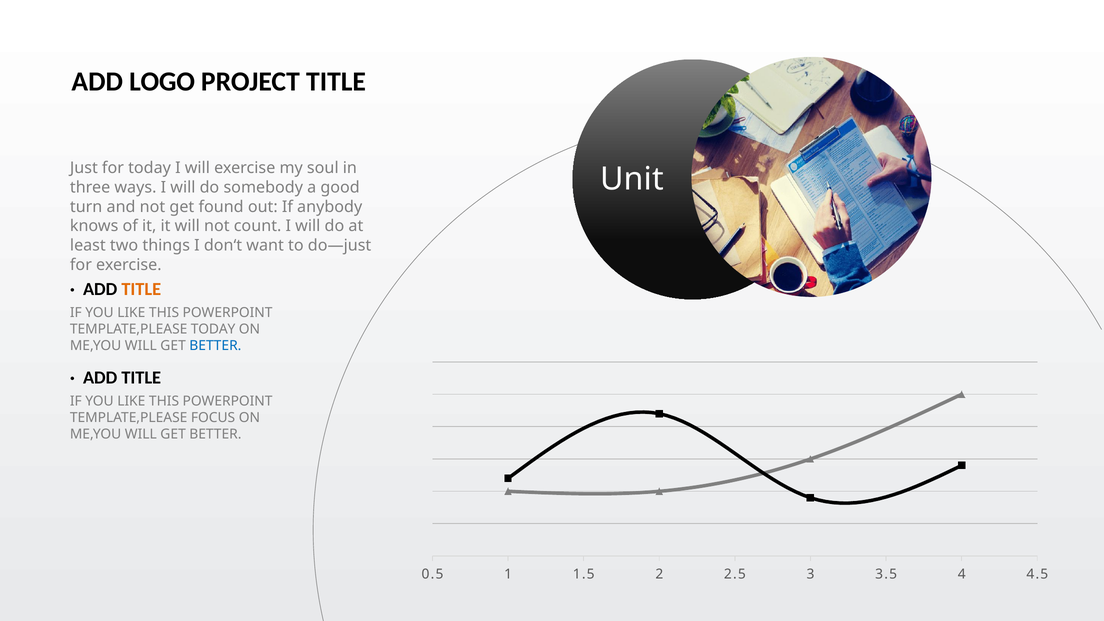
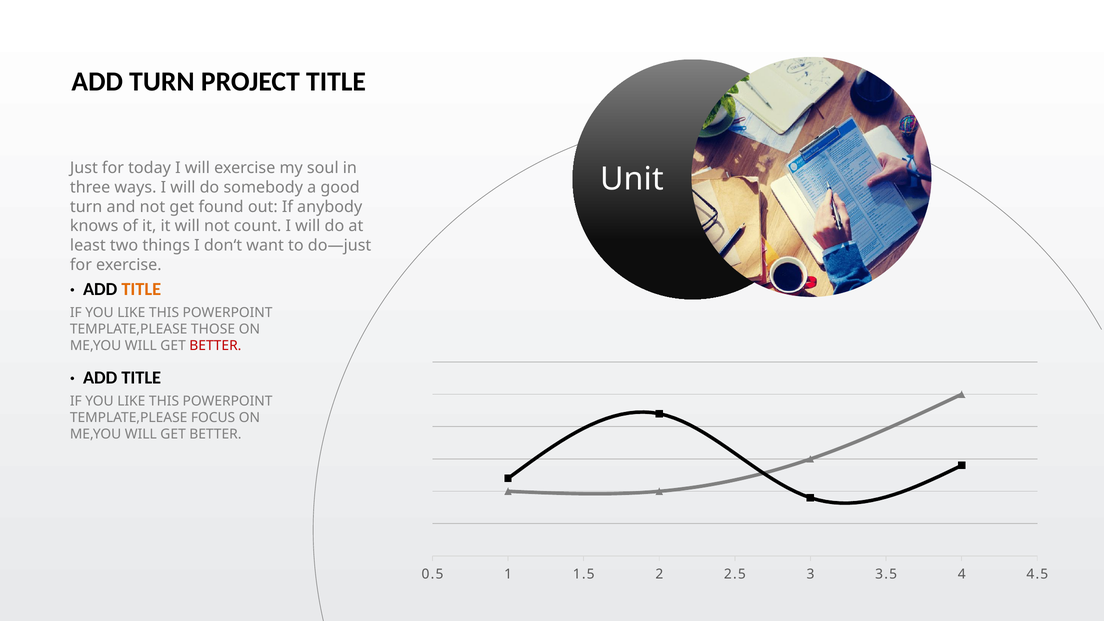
ADD LOGO: LOGO -> TURN
TEMPLATE,PLEASE TODAY: TODAY -> THOSE
BETTER at (215, 346) colour: blue -> red
